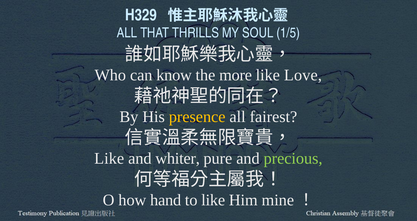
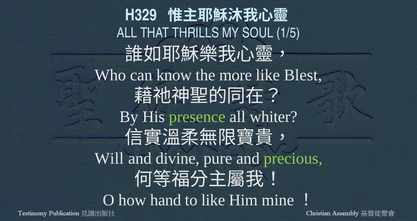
Love: Love -> Blest
presence colour: yellow -> light green
fairest: fairest -> whiter
Like at (109, 158): Like -> Will
whiter: whiter -> divine
